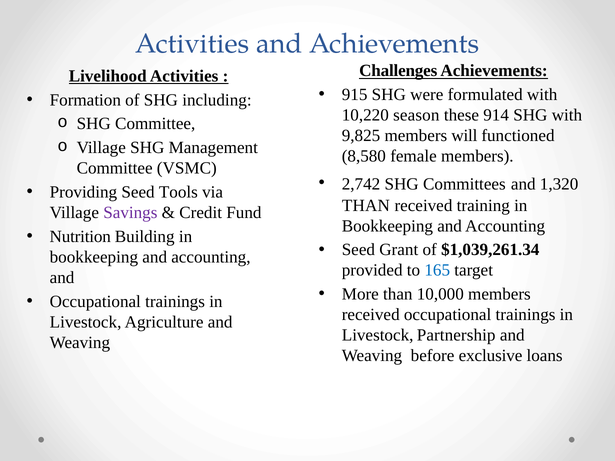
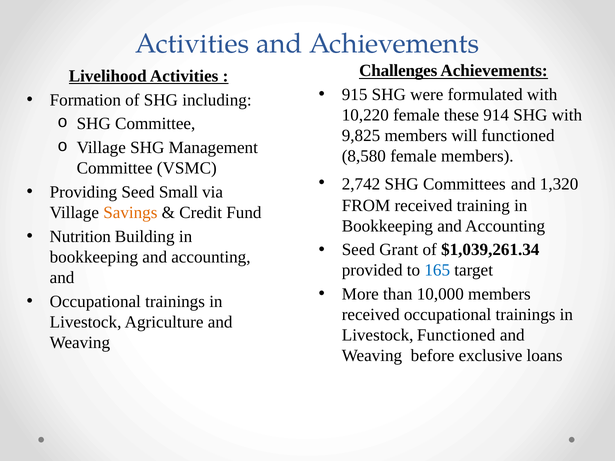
10,220 season: season -> female
Tools: Tools -> Small
THAN at (366, 206): THAN -> FROM
Savings colour: purple -> orange
Livestock Partnership: Partnership -> Functioned
